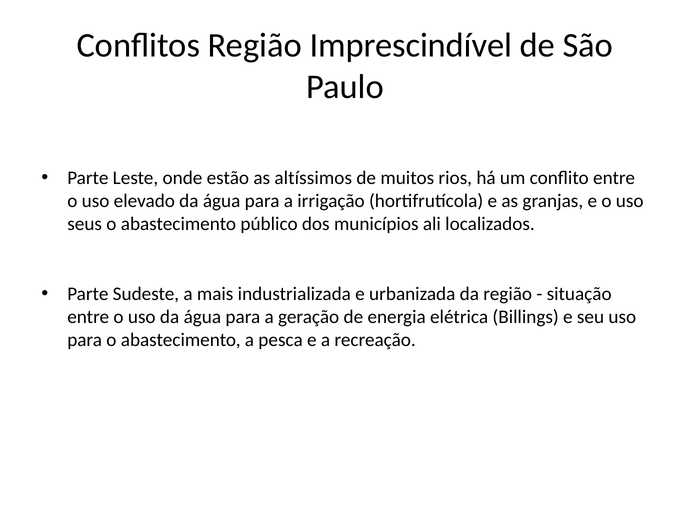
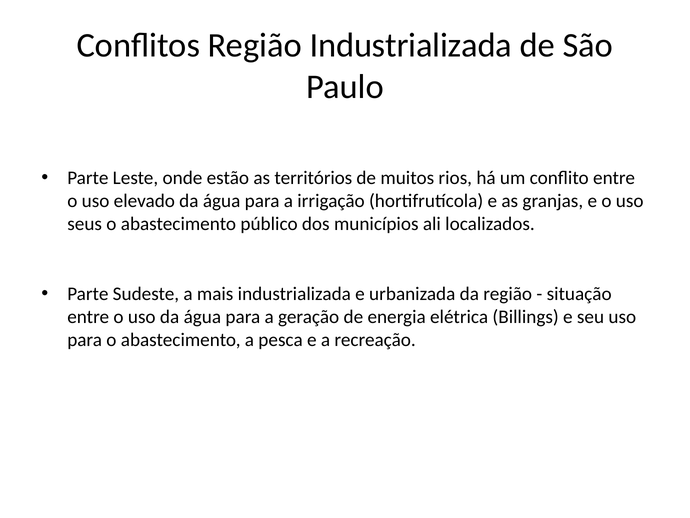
Região Imprescindível: Imprescindível -> Industrializada
altíssimos: altíssimos -> territórios
